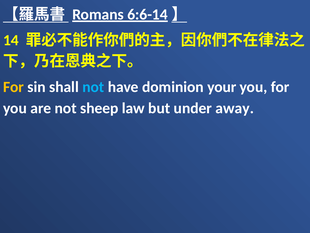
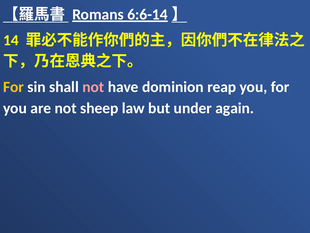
not at (93, 87) colour: light blue -> pink
your: your -> reap
away: away -> again
